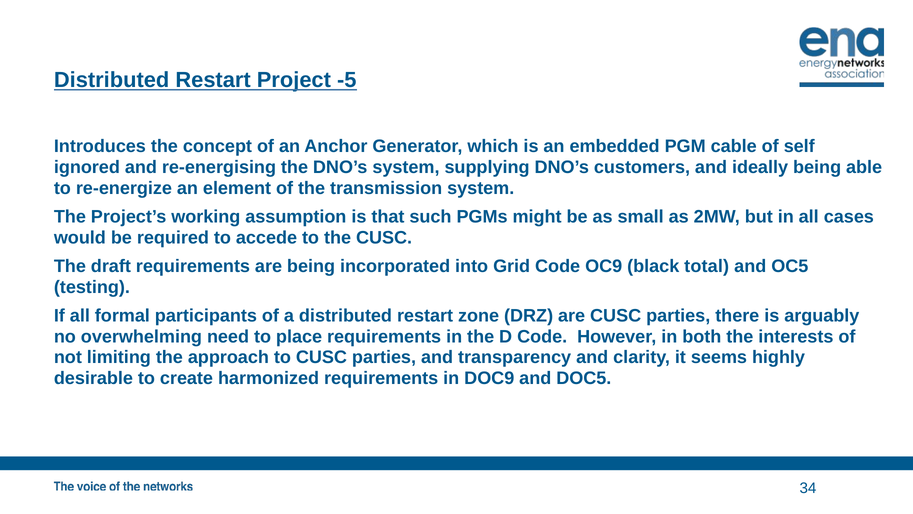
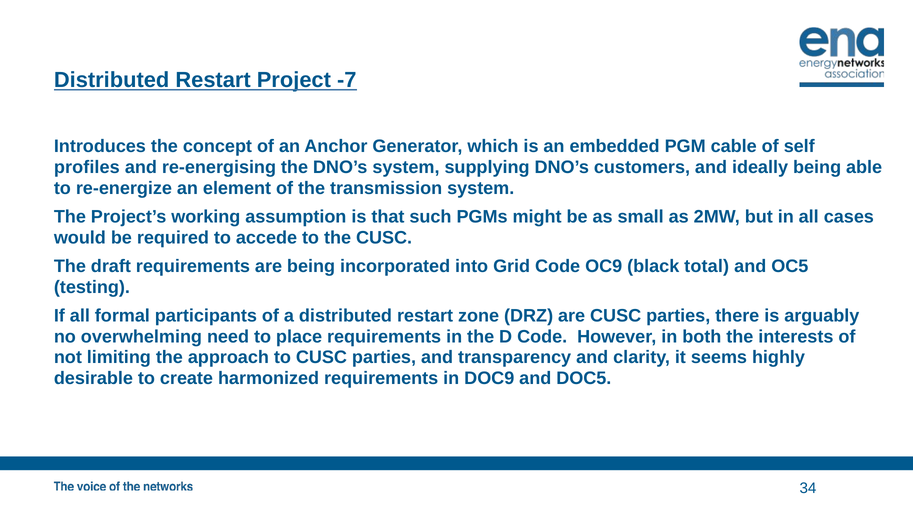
-5: -5 -> -7
ignored: ignored -> profiles
